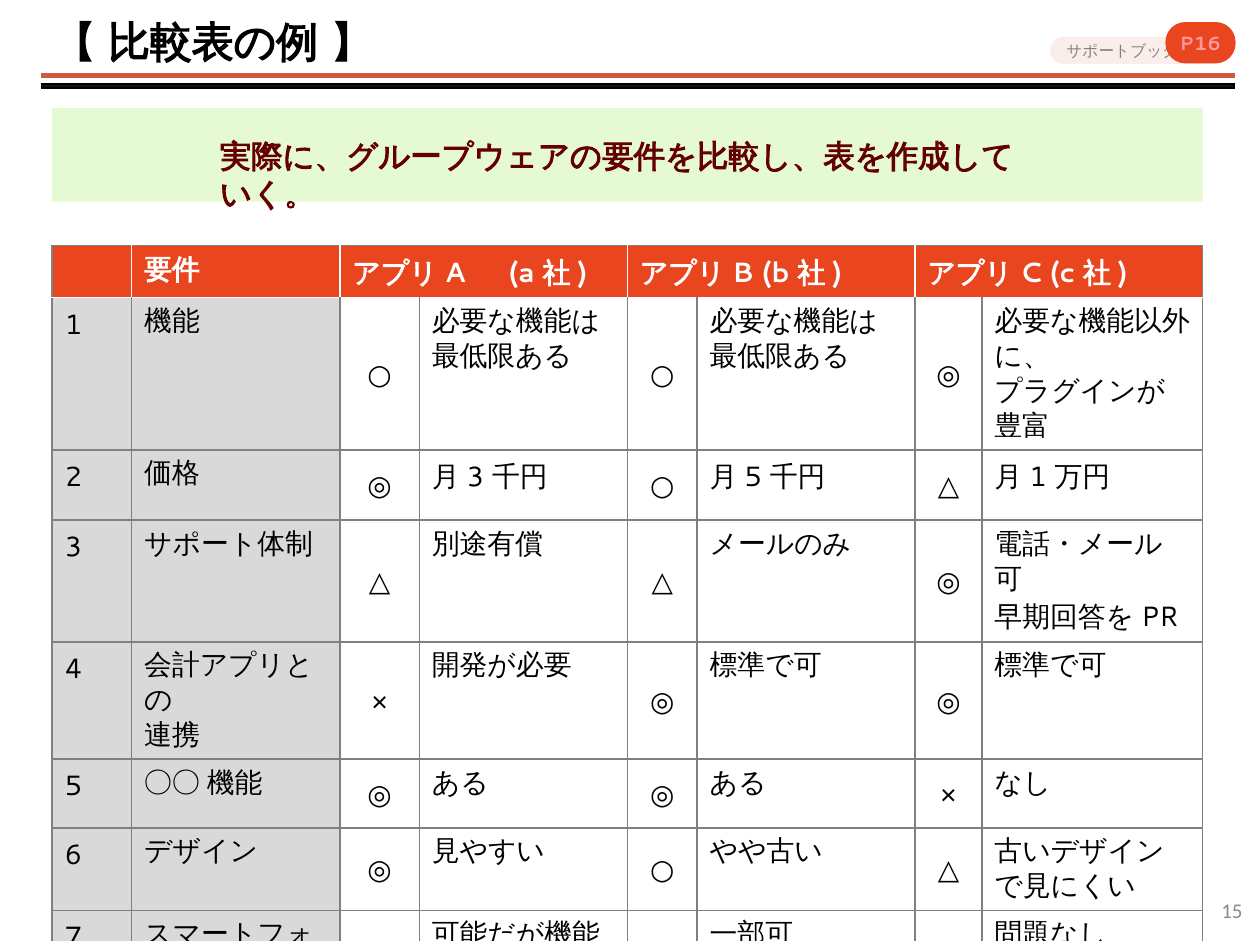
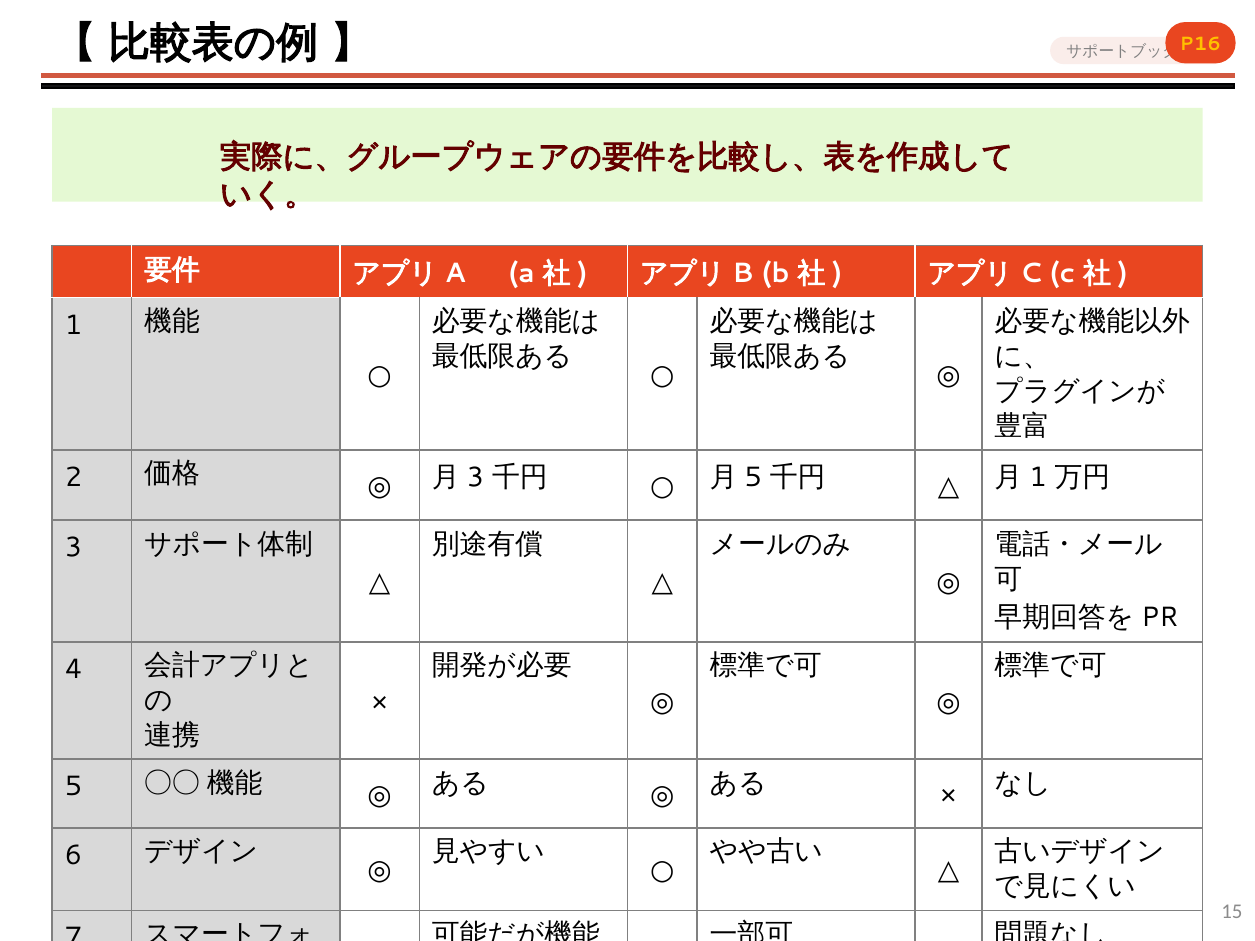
P16 colour: pink -> yellow
